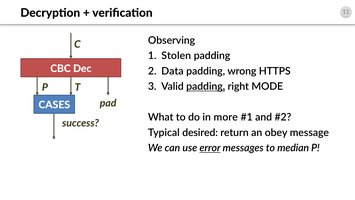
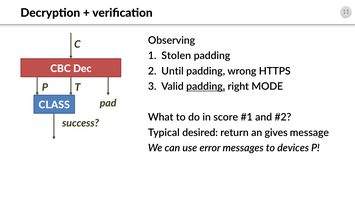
Data: Data -> Until
CASES: CASES -> CLASS
more: more -> score
obey: obey -> gives
error underline: present -> none
median: median -> devices
